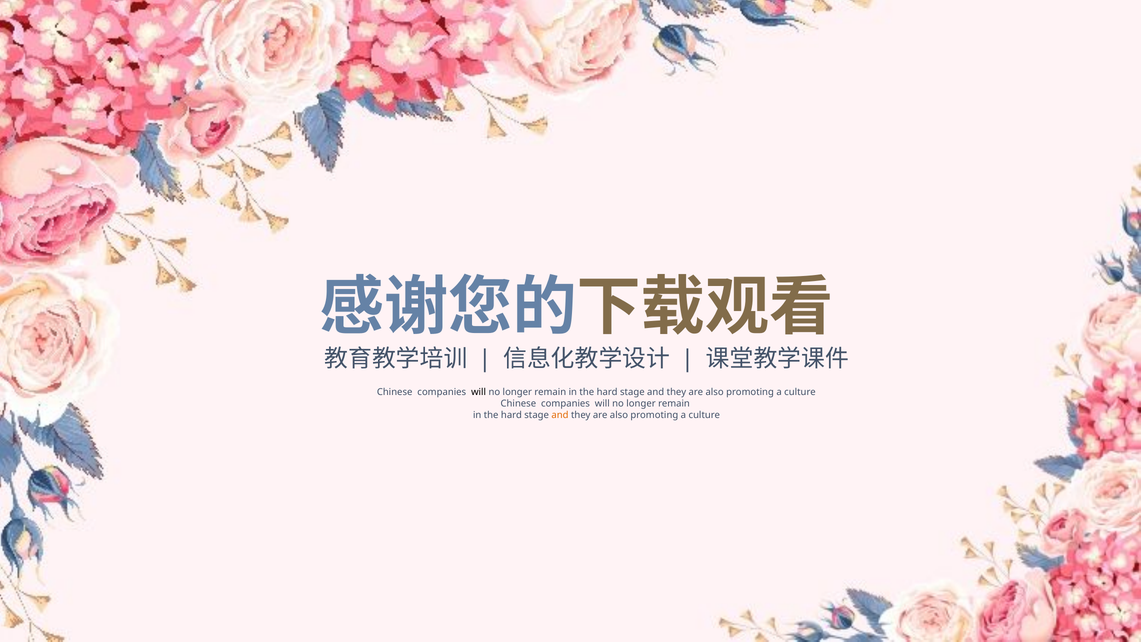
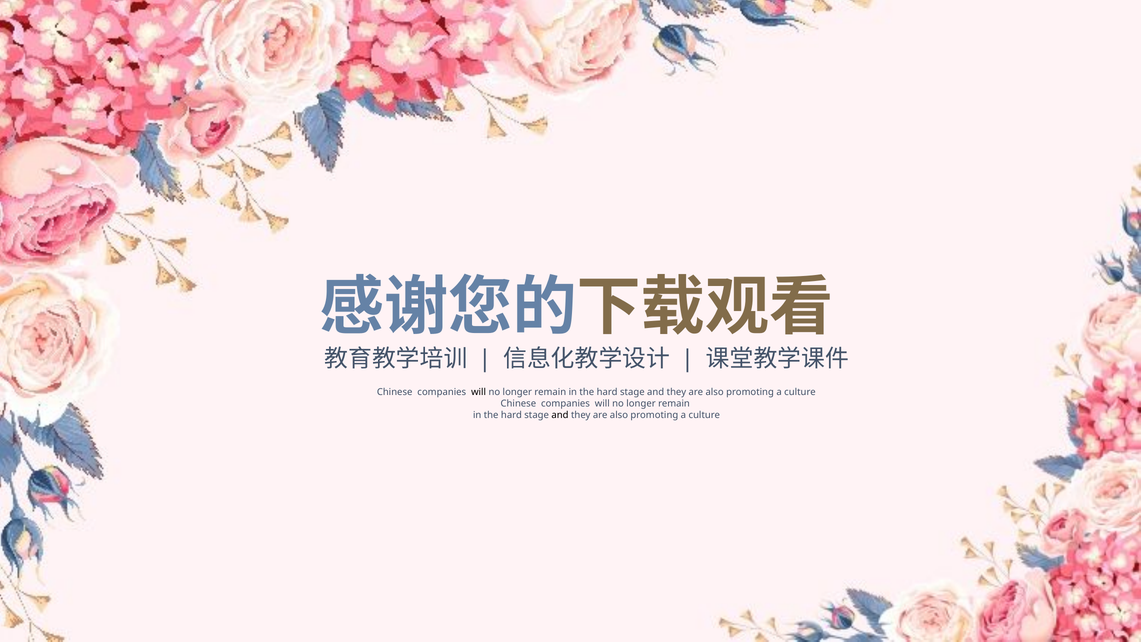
and at (560, 415) colour: orange -> black
